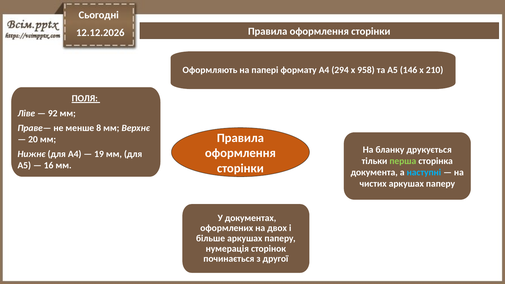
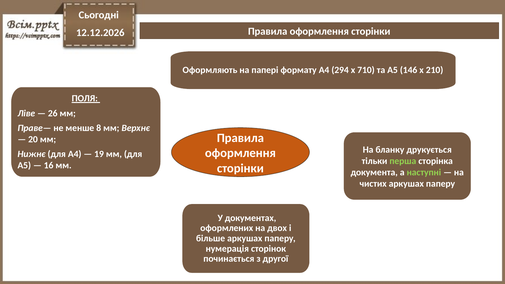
958: 958 -> 710
92: 92 -> 26
наступні colour: light blue -> light green
